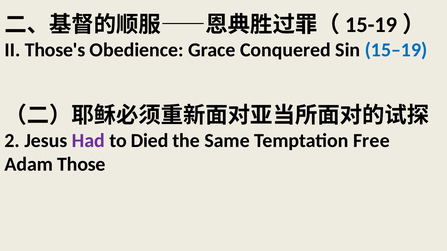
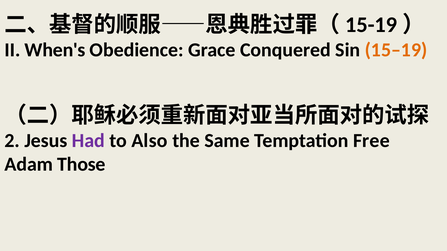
Those's: Those's -> When's
15–19 colour: blue -> orange
Died: Died -> Also
